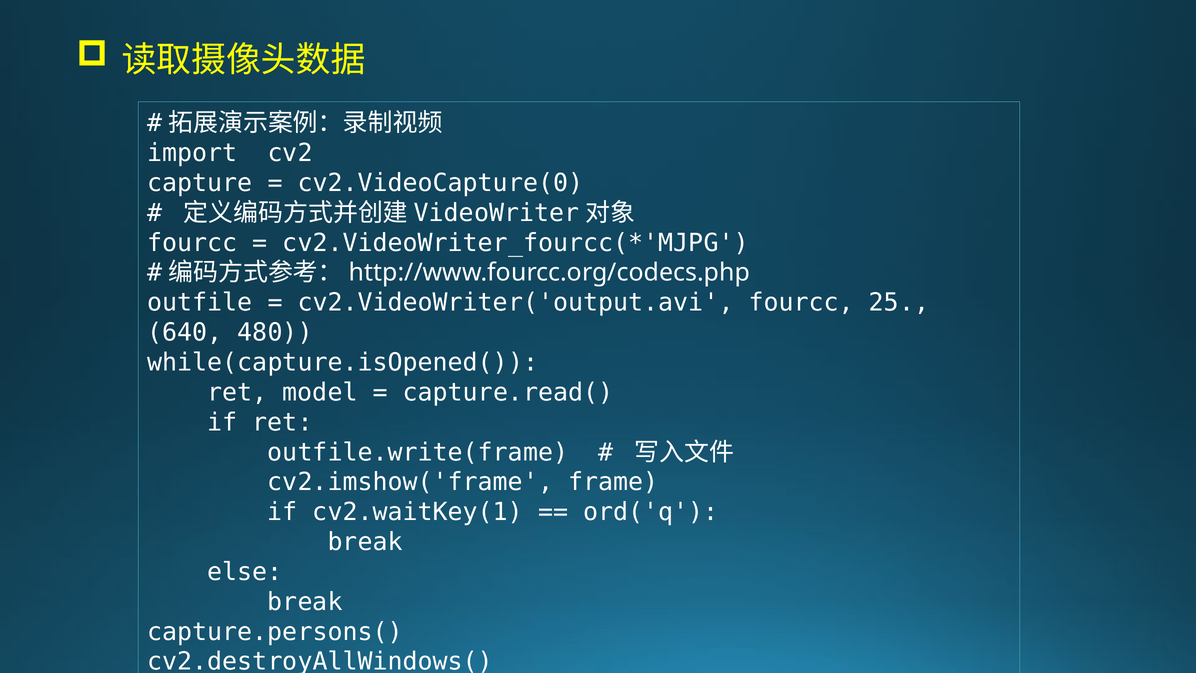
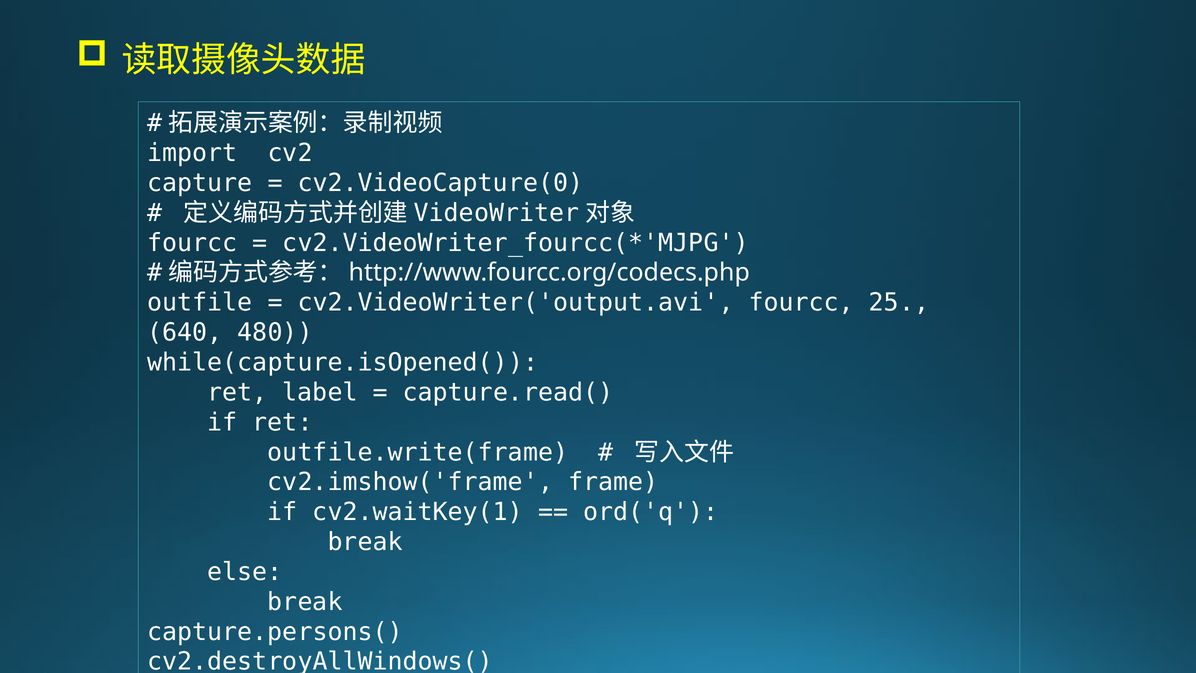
model: model -> label
